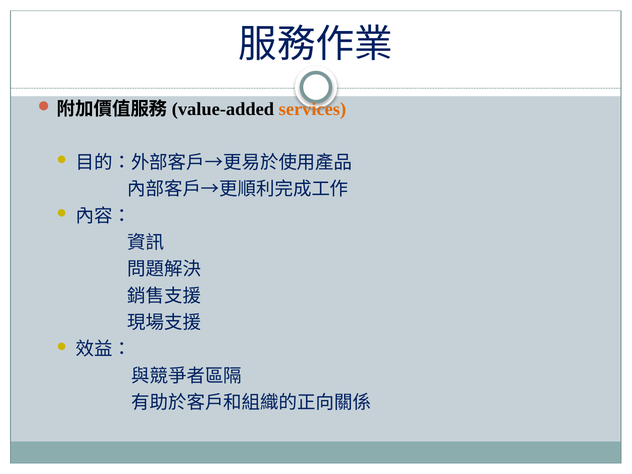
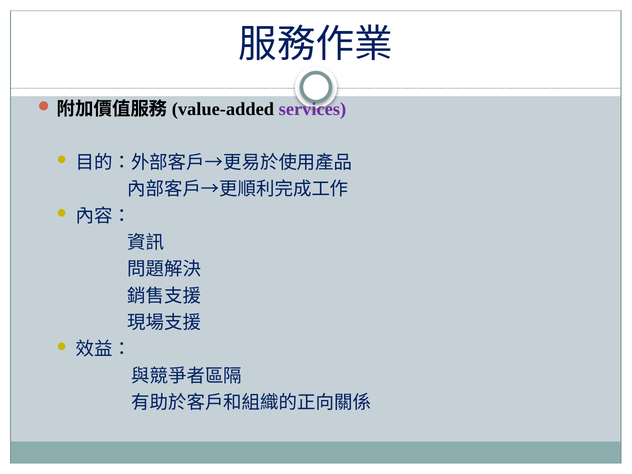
services colour: orange -> purple
